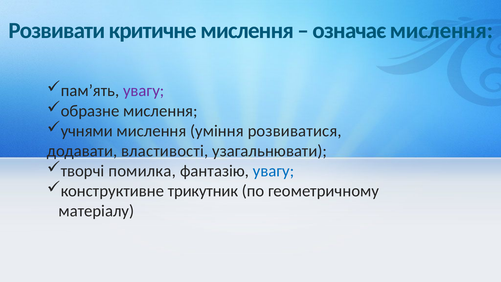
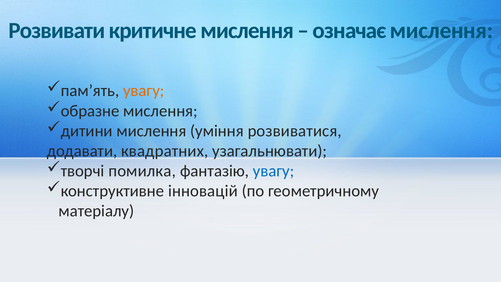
увагу at (144, 91) colour: purple -> orange
учнями: учнями -> дитини
властивості: властивості -> квадратних
трикутник: трикутник -> інновацій
